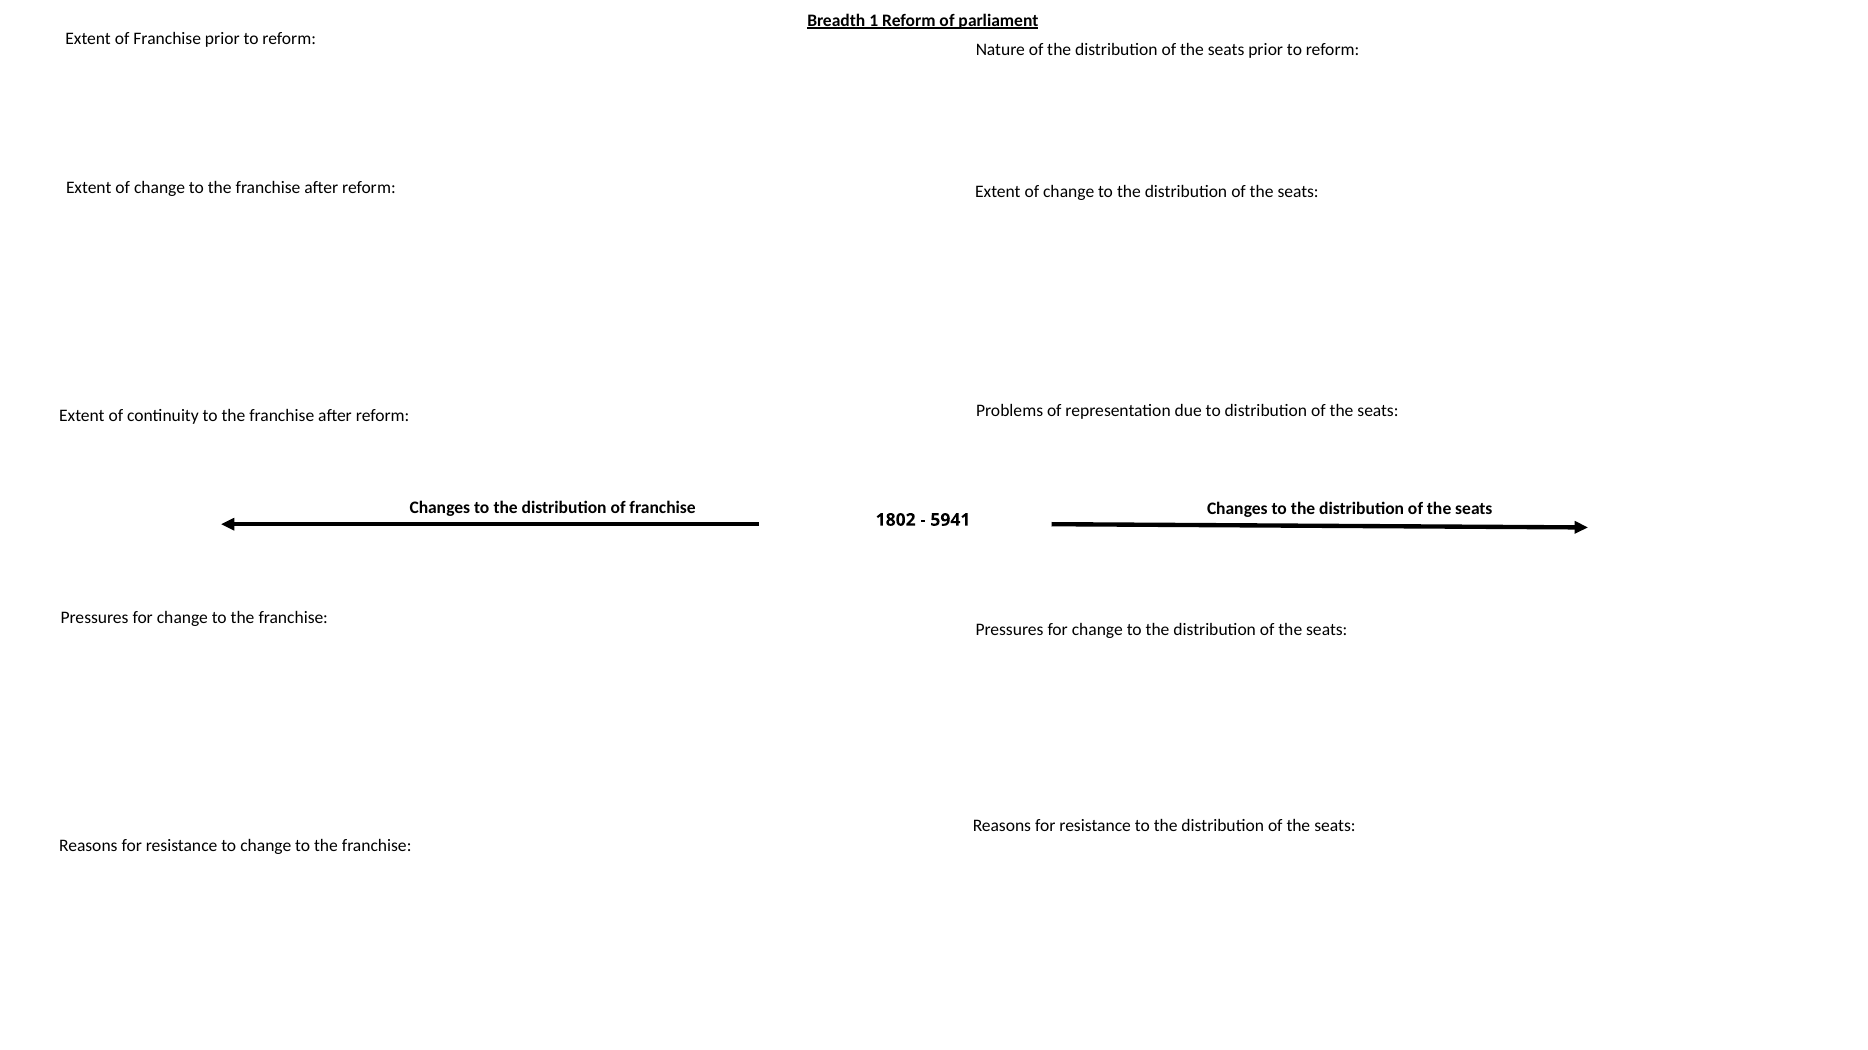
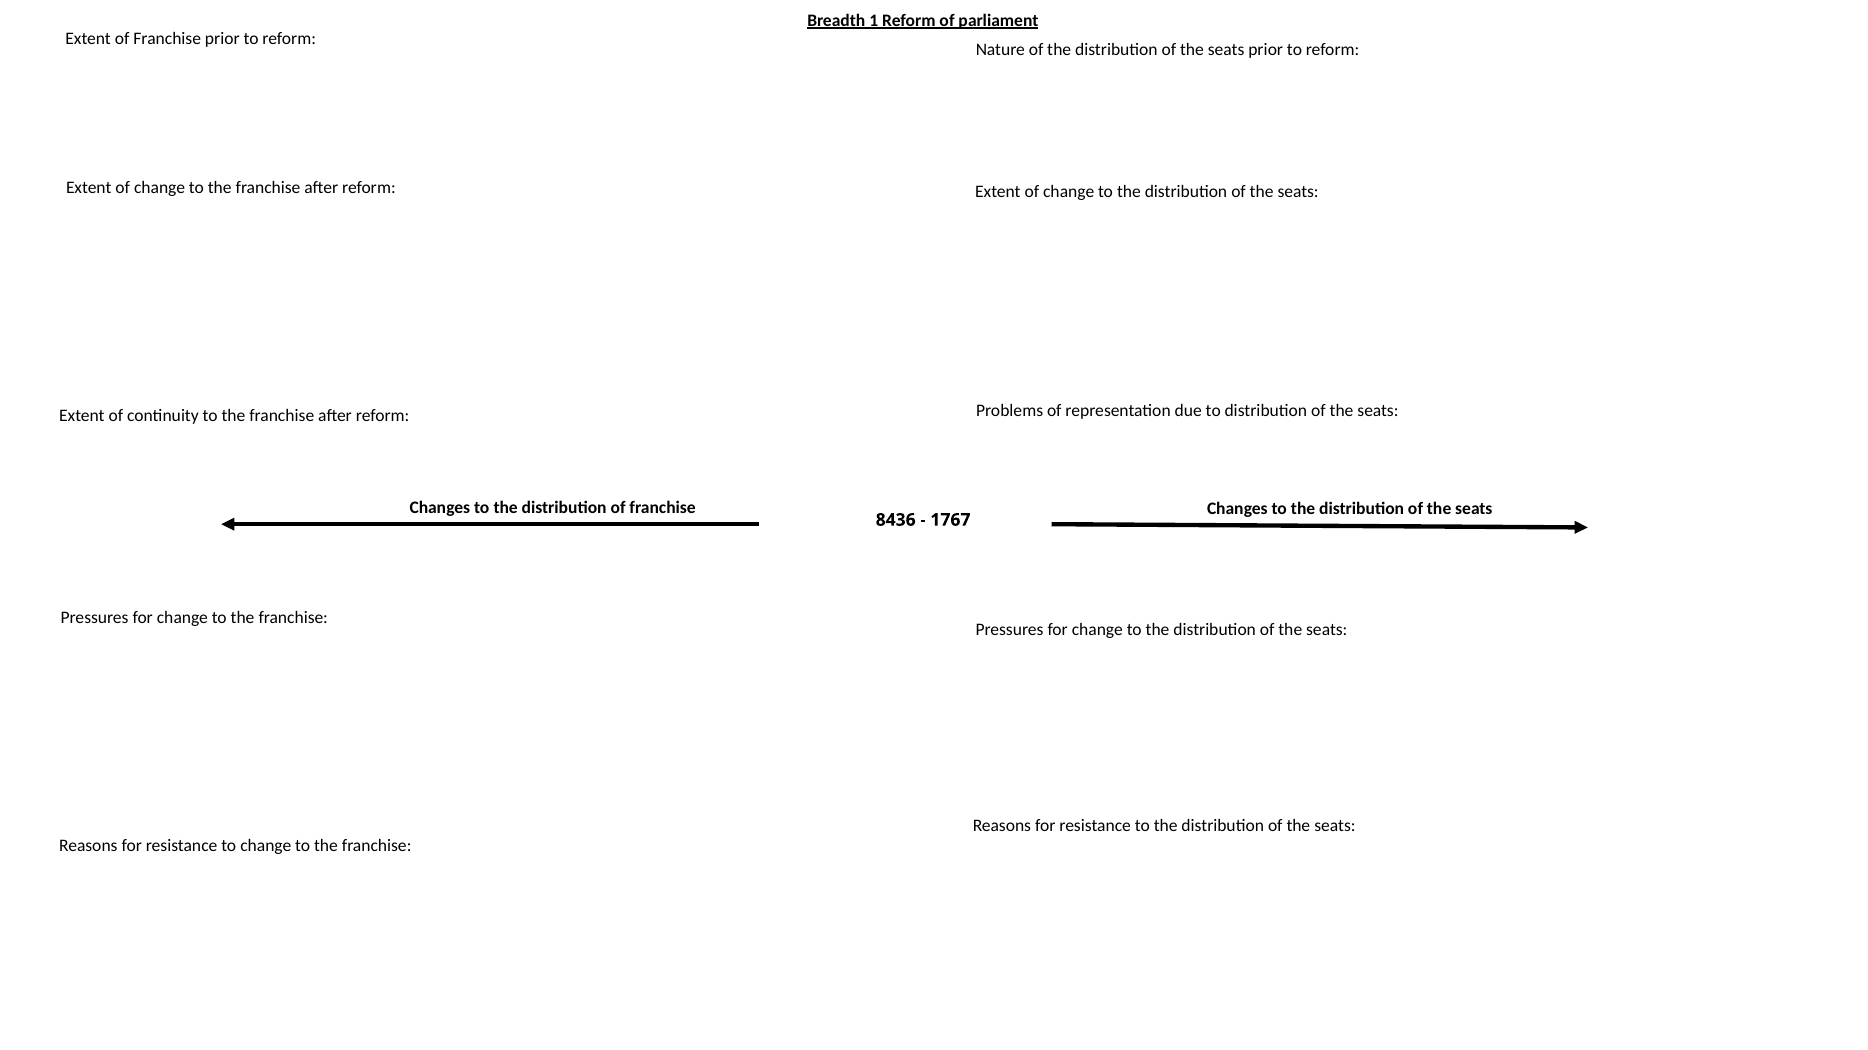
1802: 1802 -> 8436
5941: 5941 -> 1767
